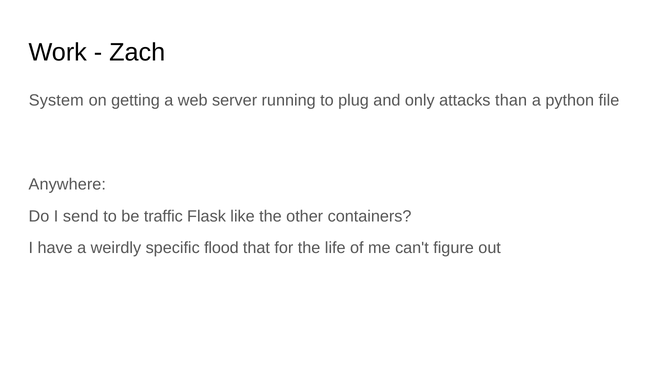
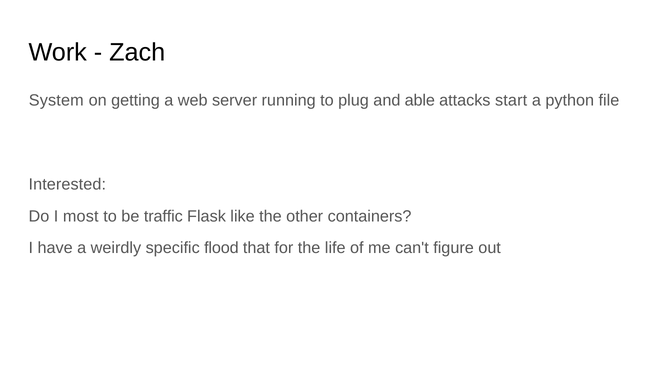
only: only -> able
than: than -> start
Anywhere: Anywhere -> Interested
send: send -> most
